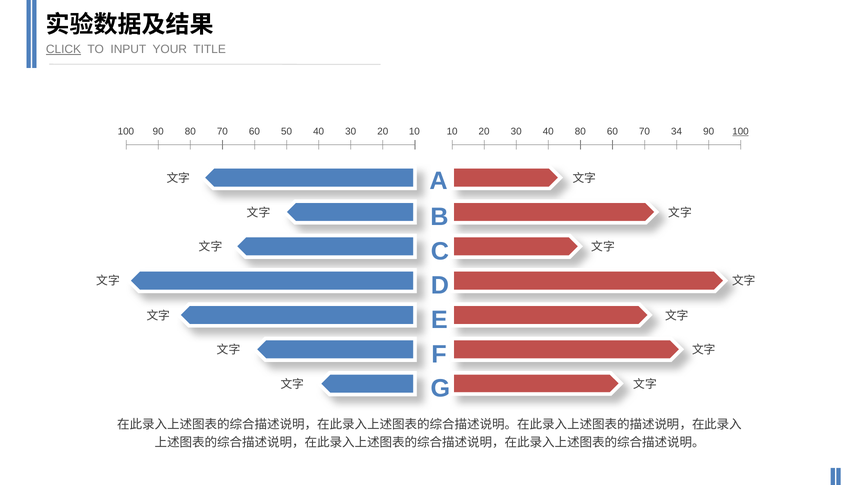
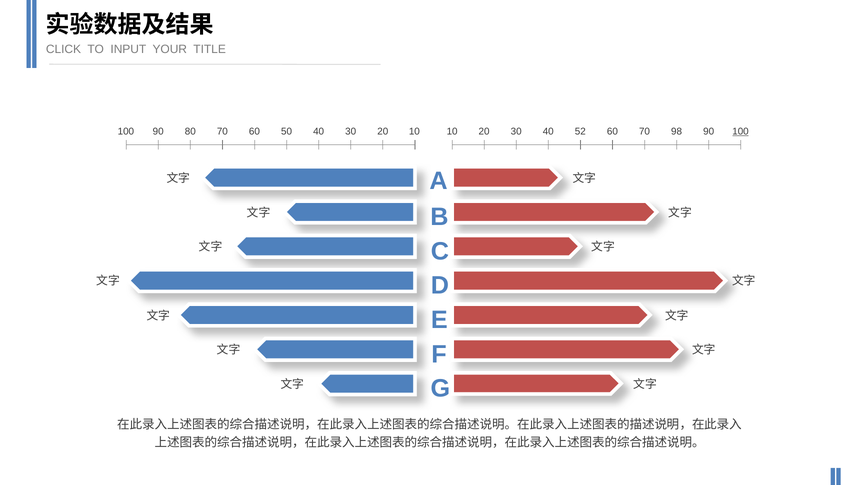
CLICK underline: present -> none
40 80: 80 -> 52
34: 34 -> 98
